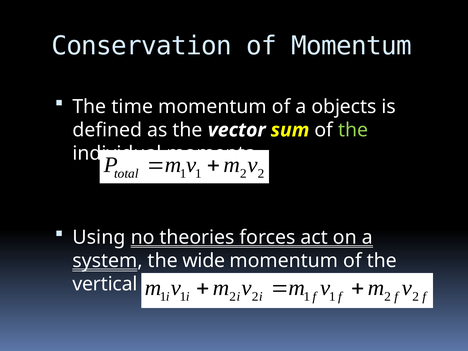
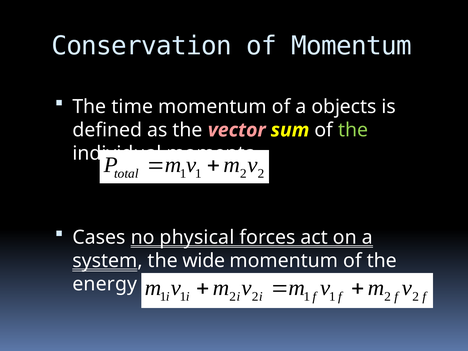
vector colour: white -> pink
Using: Using -> Cases
theories: theories -> physical
vertical: vertical -> energy
